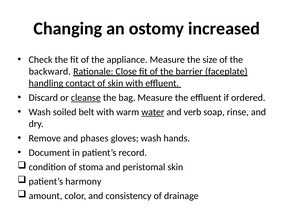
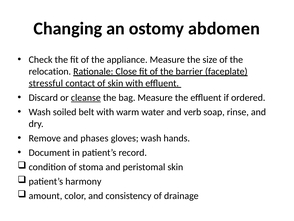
increased: increased -> abdomen
backward: backward -> relocation
handling: handling -> stressful
water underline: present -> none
